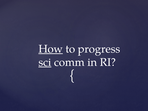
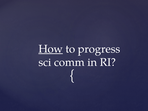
sci underline: present -> none
